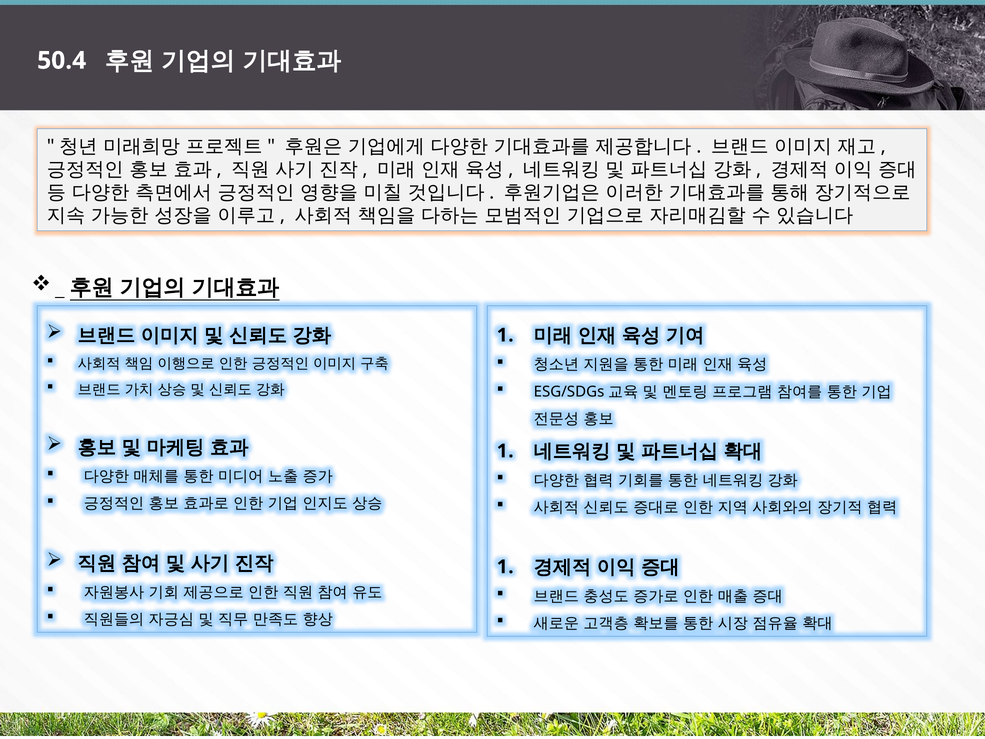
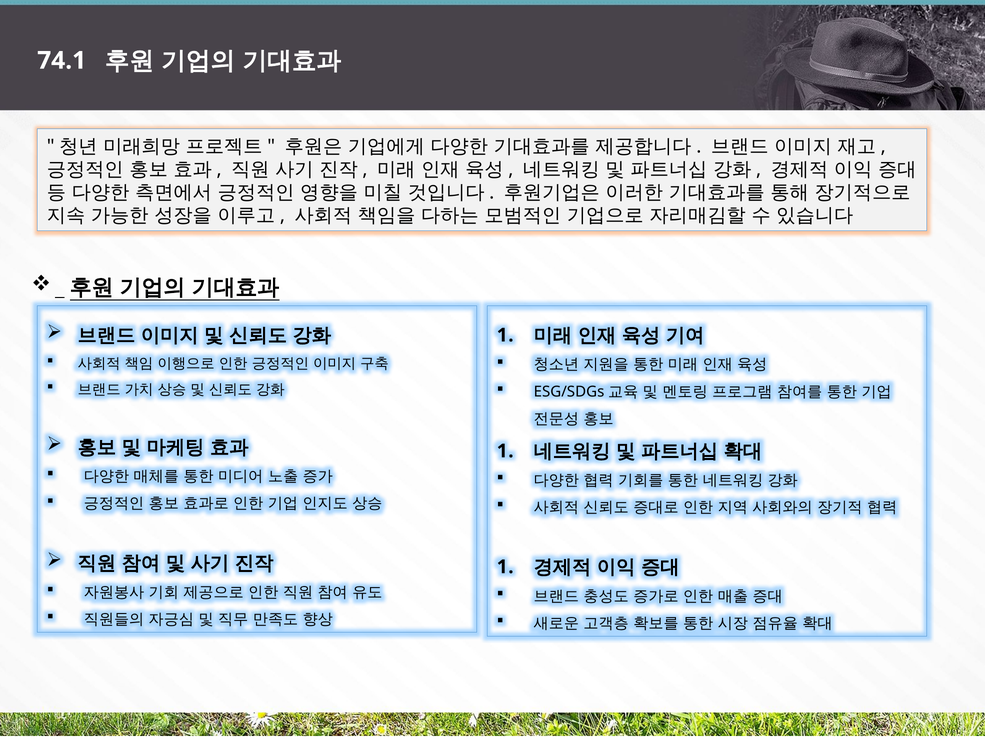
50.4: 50.4 -> 74.1
